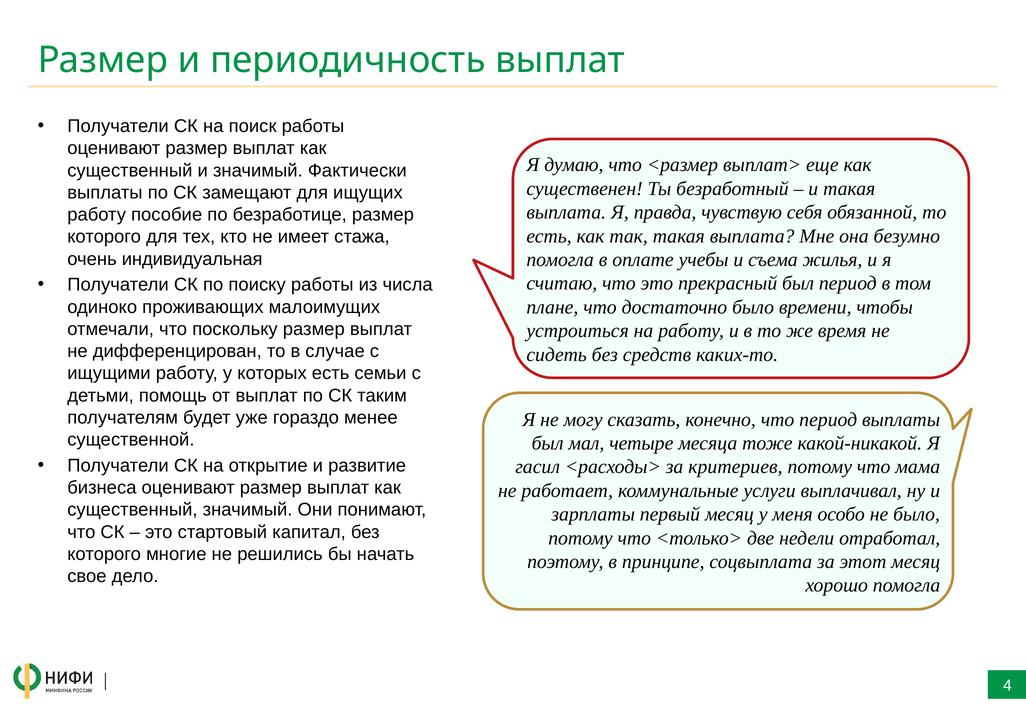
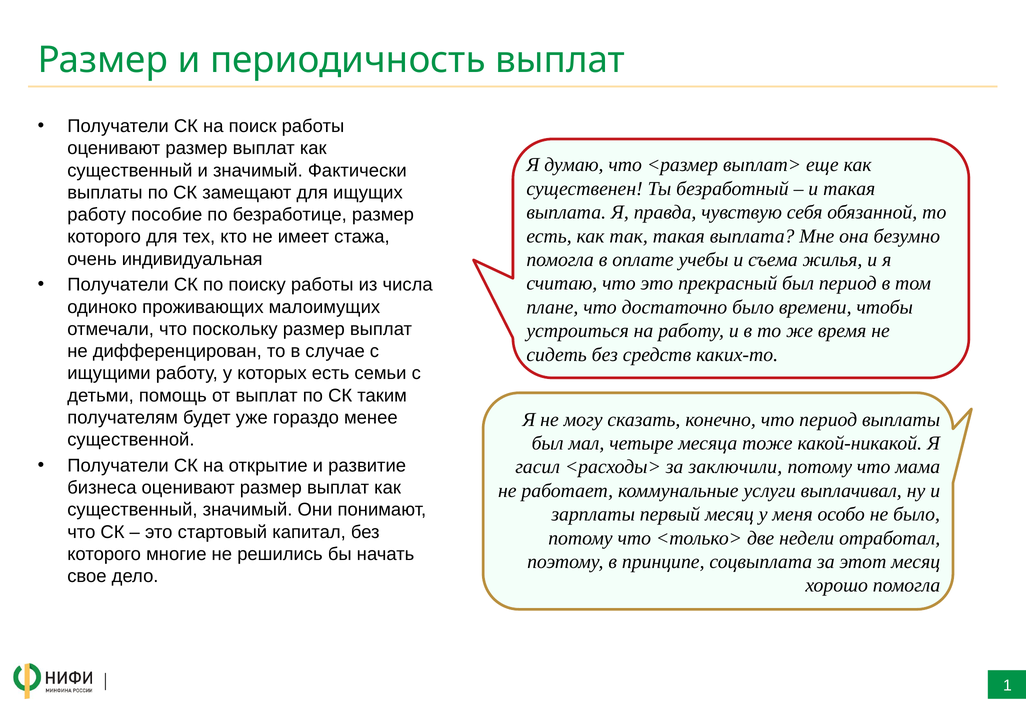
критериев: критериев -> заключили
4: 4 -> 1
